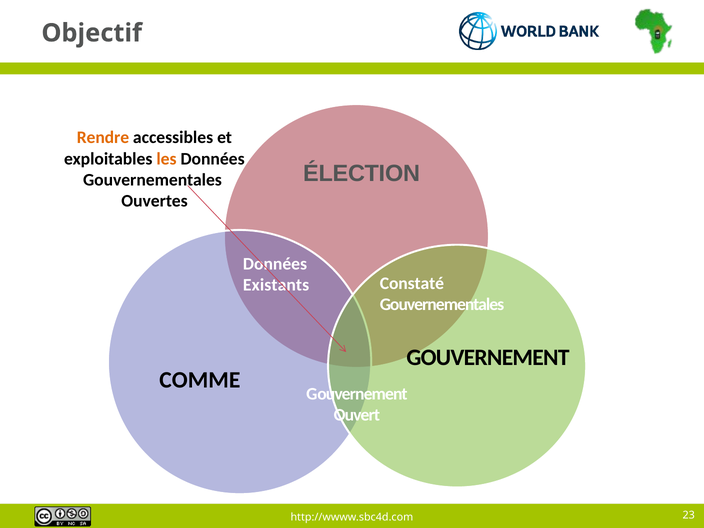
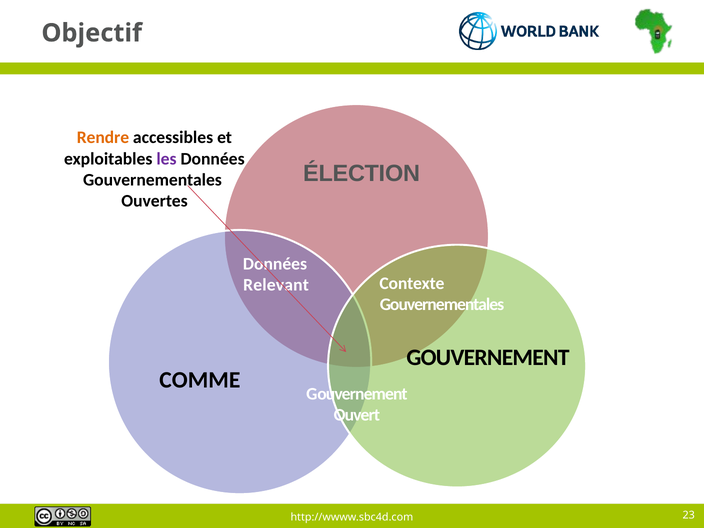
les colour: orange -> purple
Constaté: Constaté -> Contexte
Existants: Existants -> Relevant
